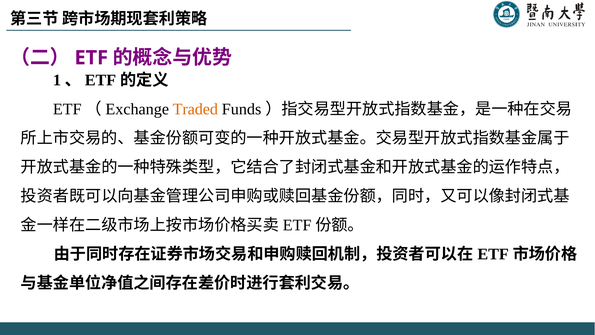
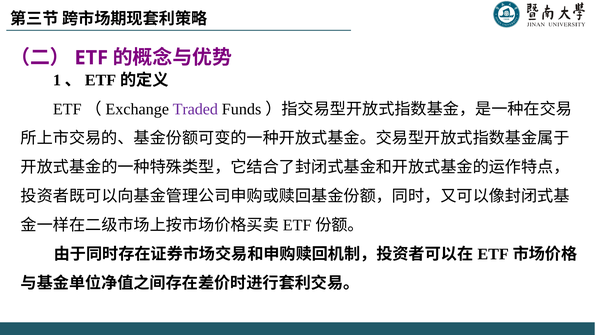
Traded colour: orange -> purple
